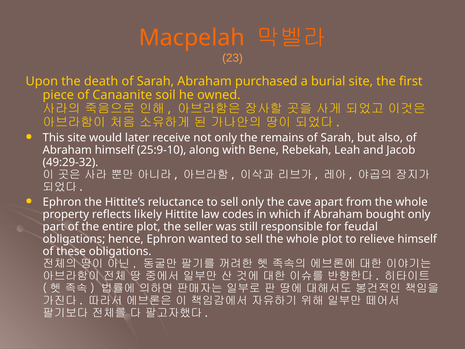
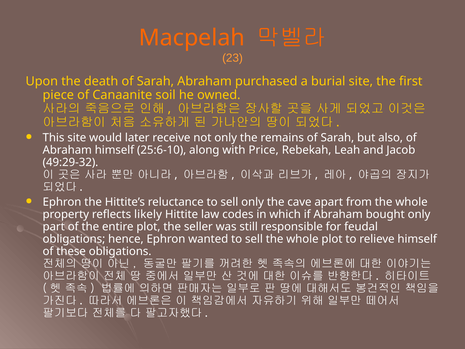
25:9-10: 25:9-10 -> 25:6-10
Bene: Bene -> Price
